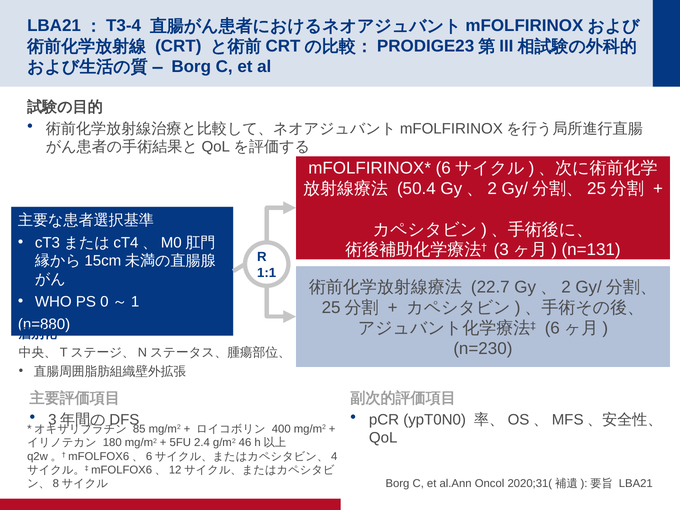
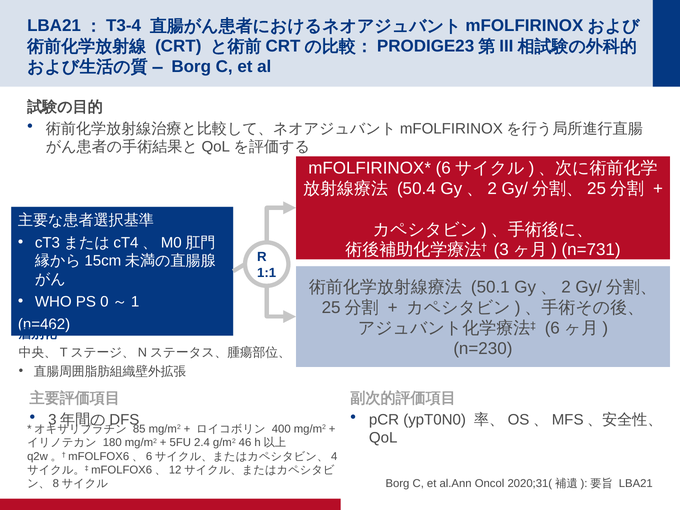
n=131: n=131 -> n=731
22.7: 22.7 -> 50.1
n=880: n=880 -> n=462
